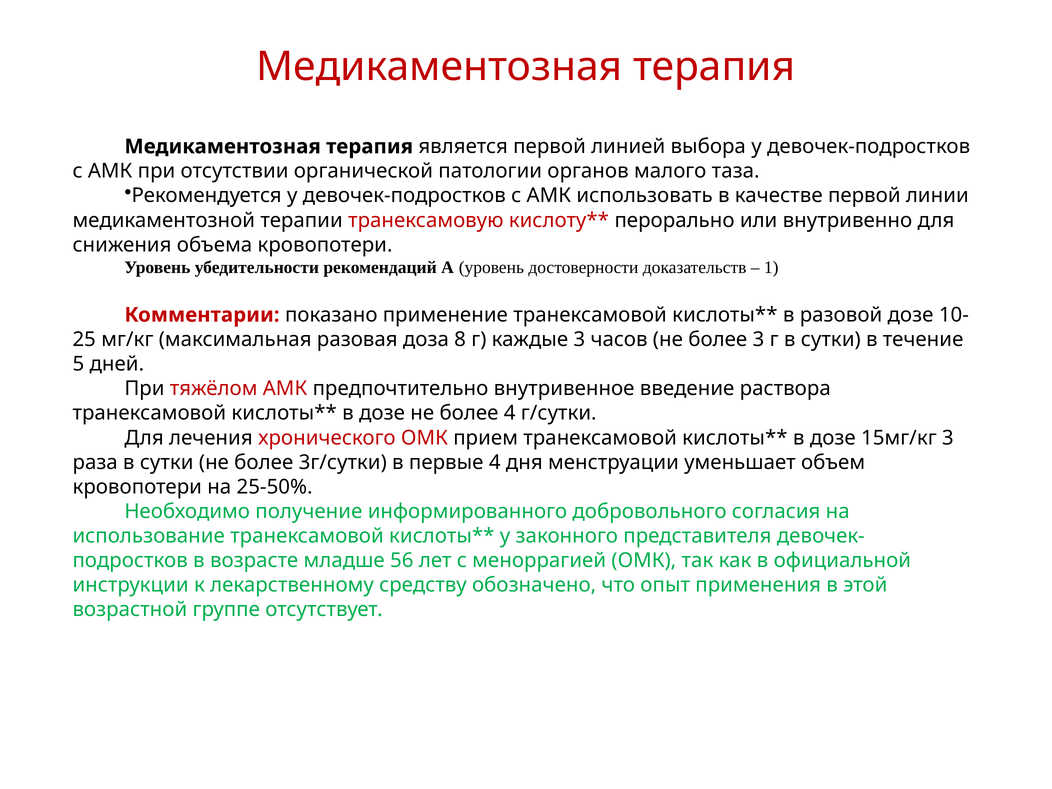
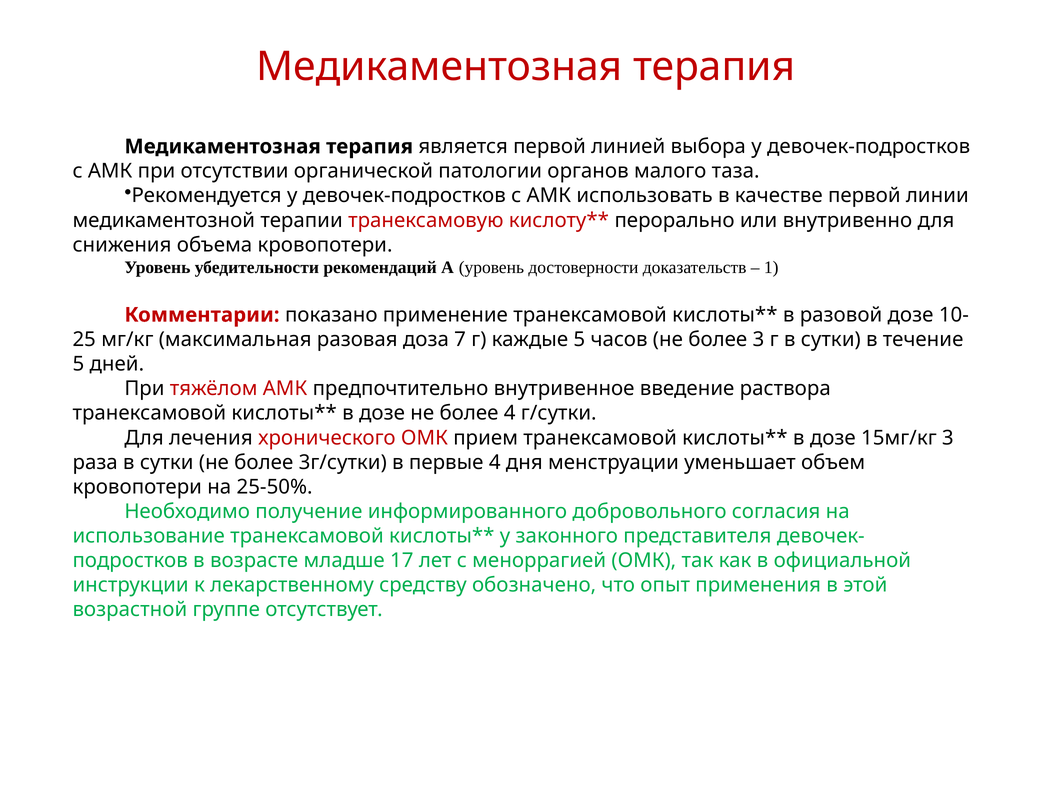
8: 8 -> 7
каждые 3: 3 -> 5
56: 56 -> 17
